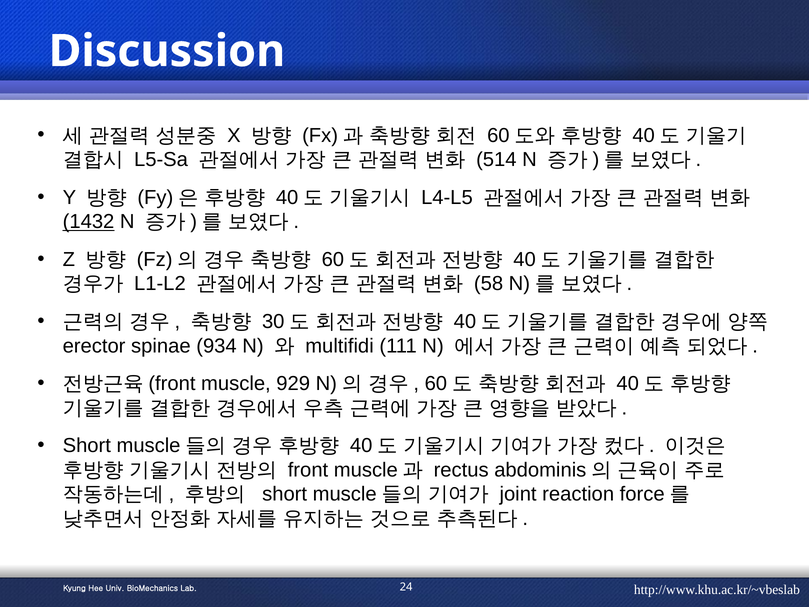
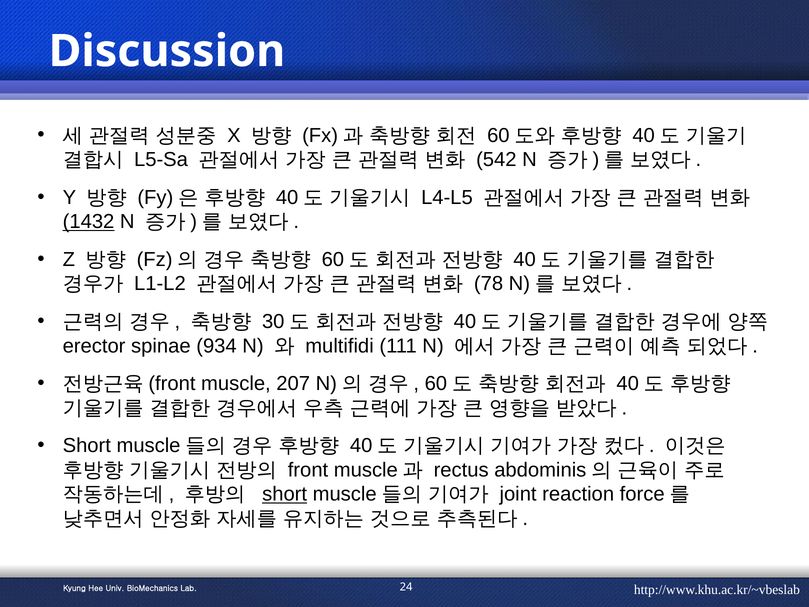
514: 514 -> 542
58: 58 -> 78
929: 929 -> 207
short at (285, 494) underline: none -> present
